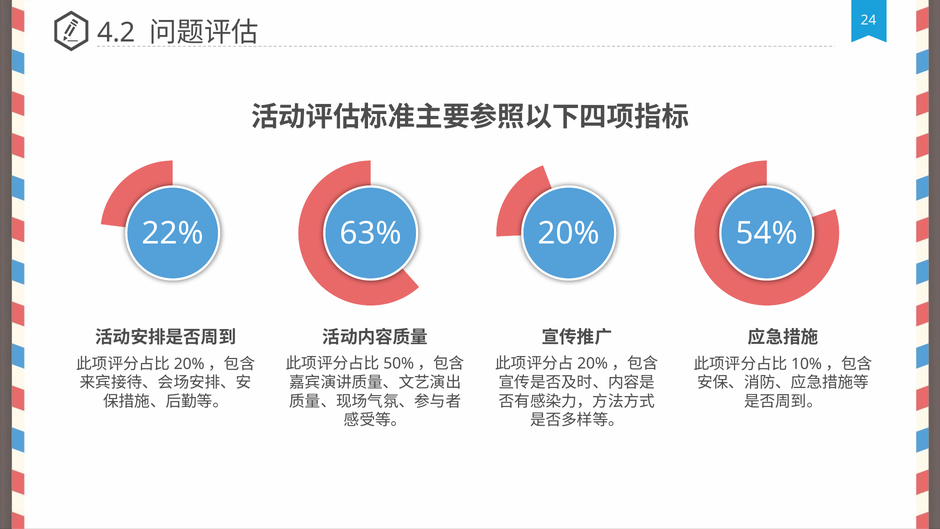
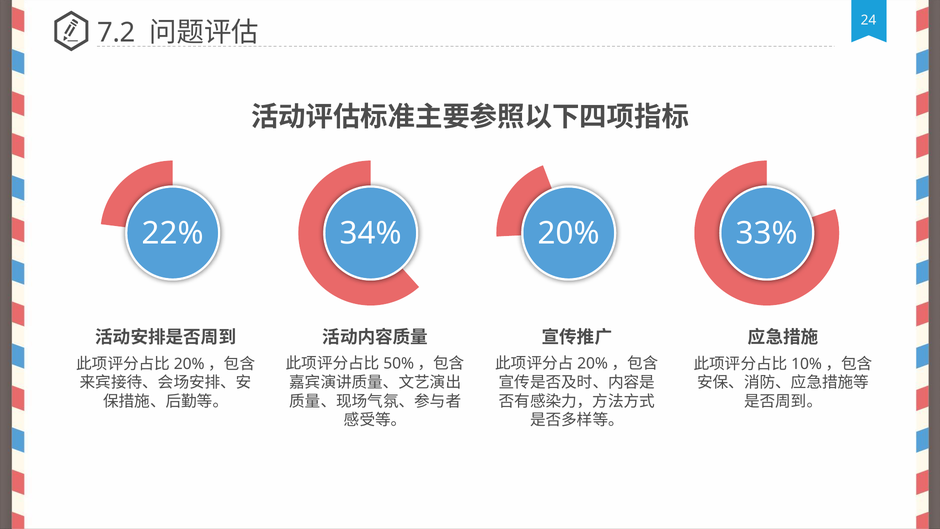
4.2: 4.2 -> 7.2
63%: 63% -> 34%
54%: 54% -> 33%
